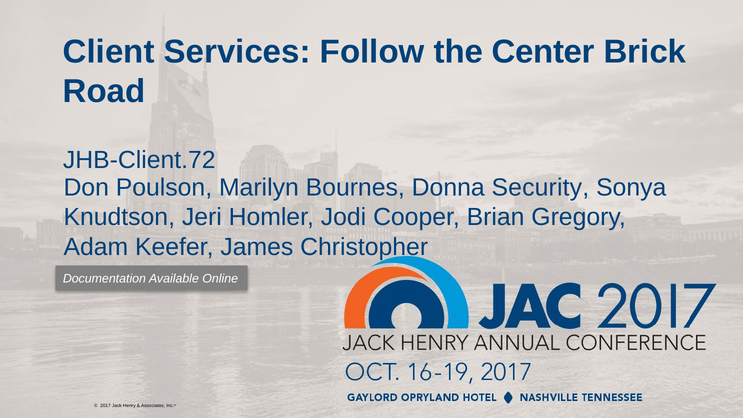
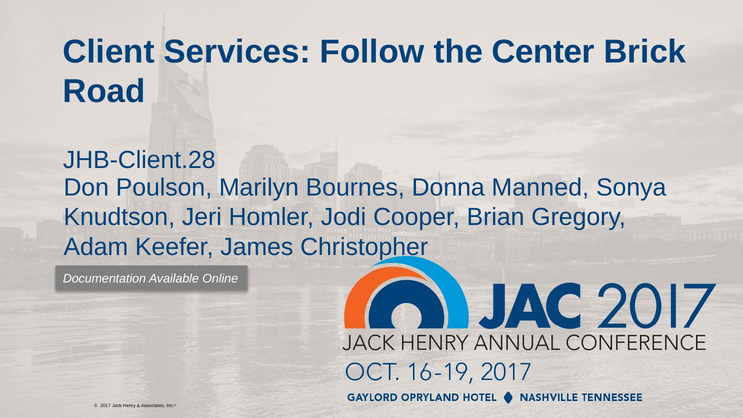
JHB-Client.72: JHB-Client.72 -> JHB-Client.28
Security: Security -> Manned
